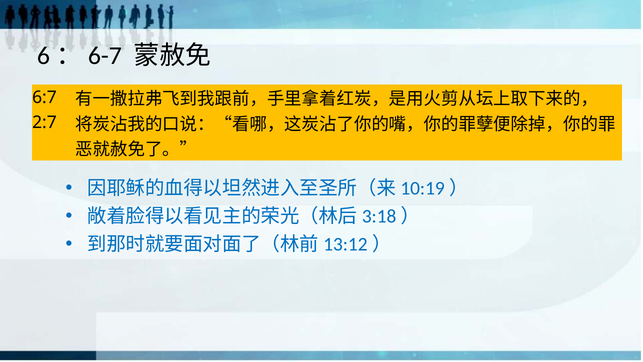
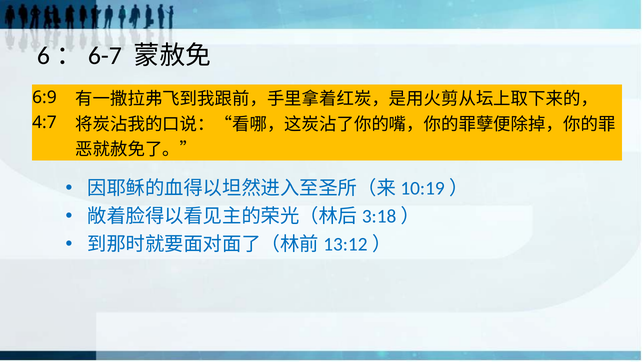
6:7: 6:7 -> 6:9
2:7: 2:7 -> 4:7
